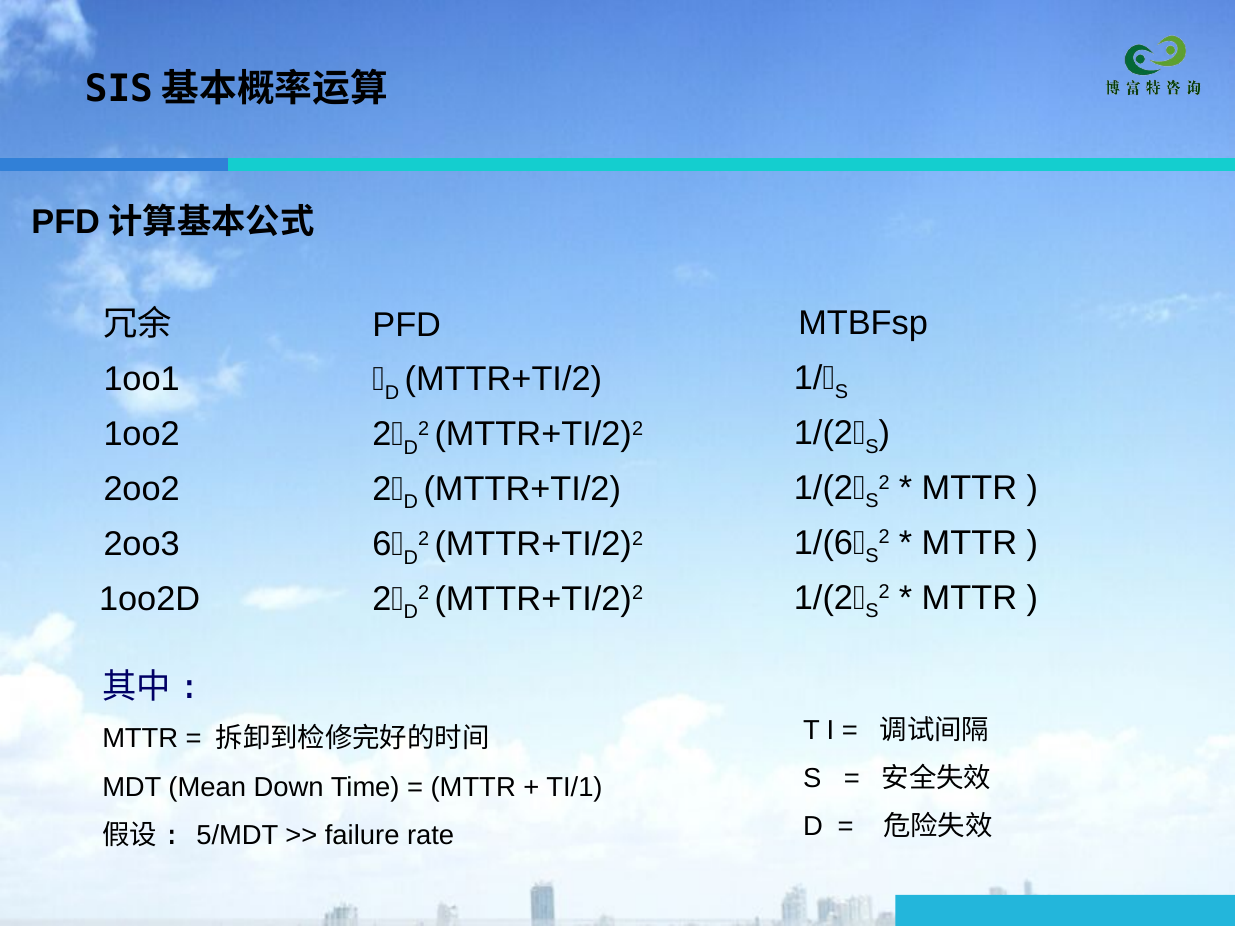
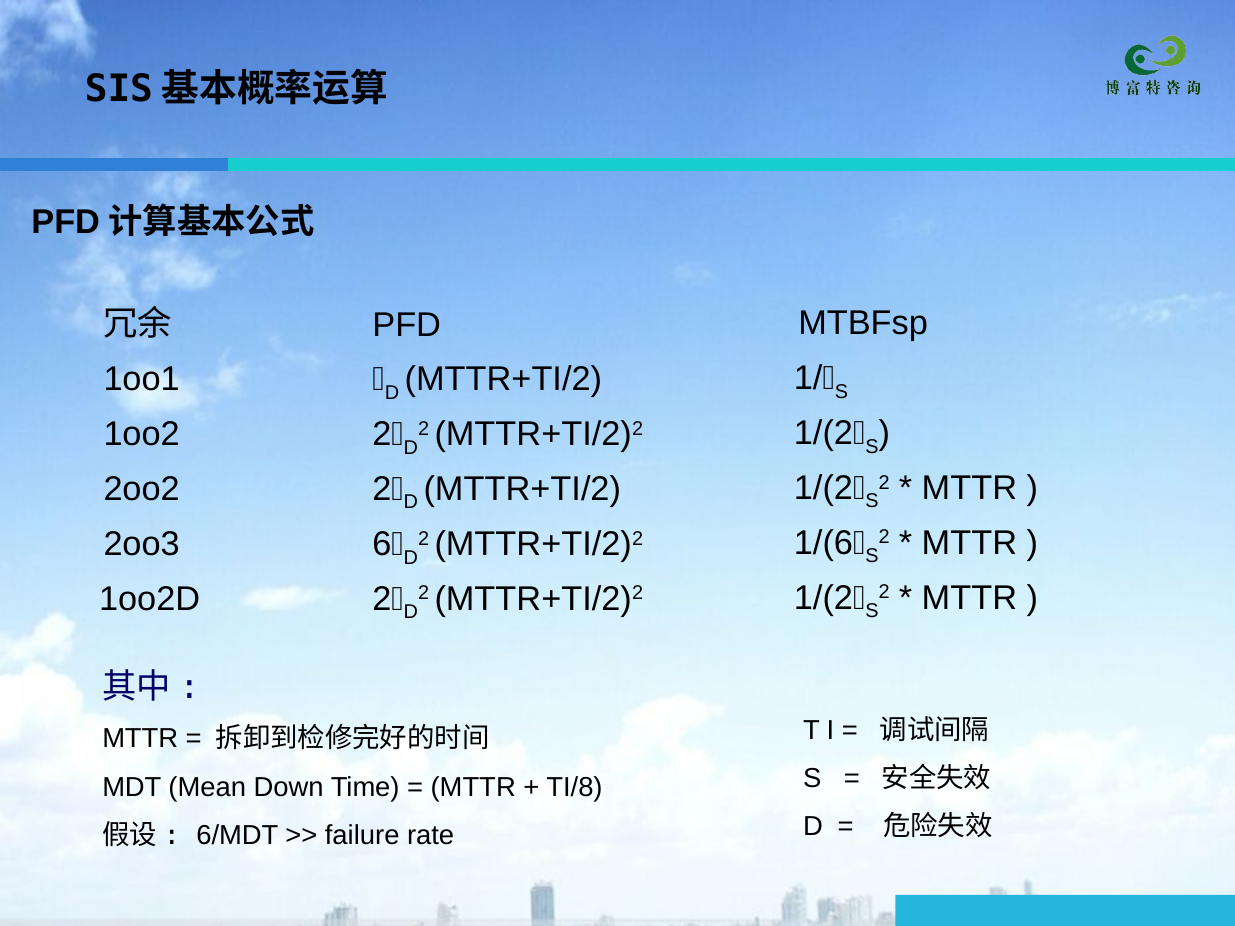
TI/1: TI/1 -> TI/8
5/MDT: 5/MDT -> 6/MDT
